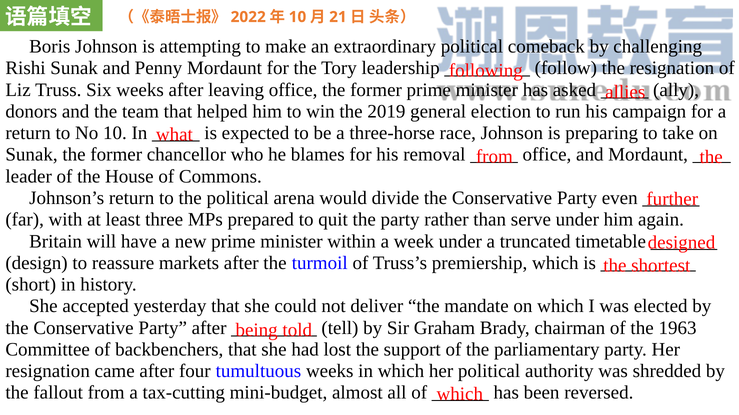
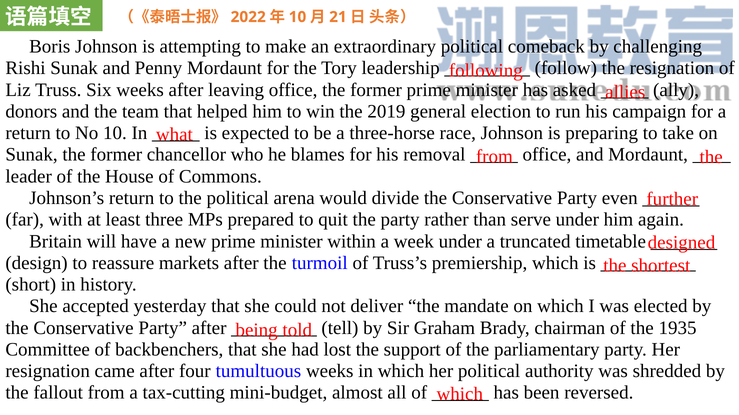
1963: 1963 -> 1935
